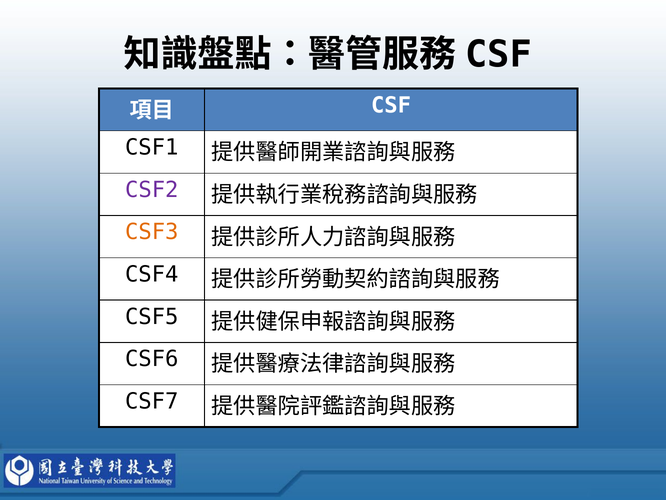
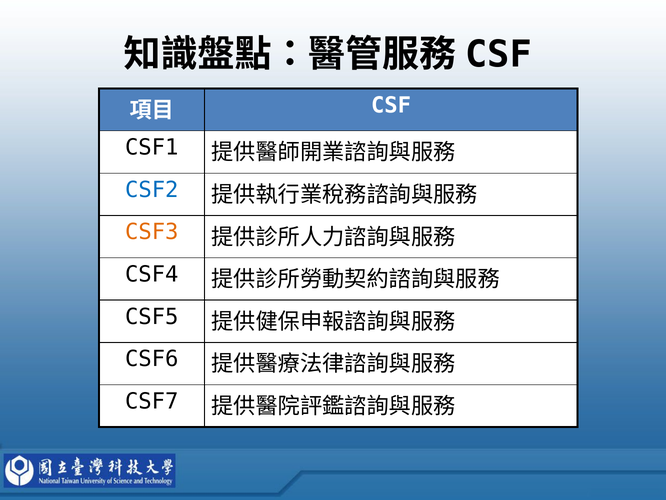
CSF2 colour: purple -> blue
